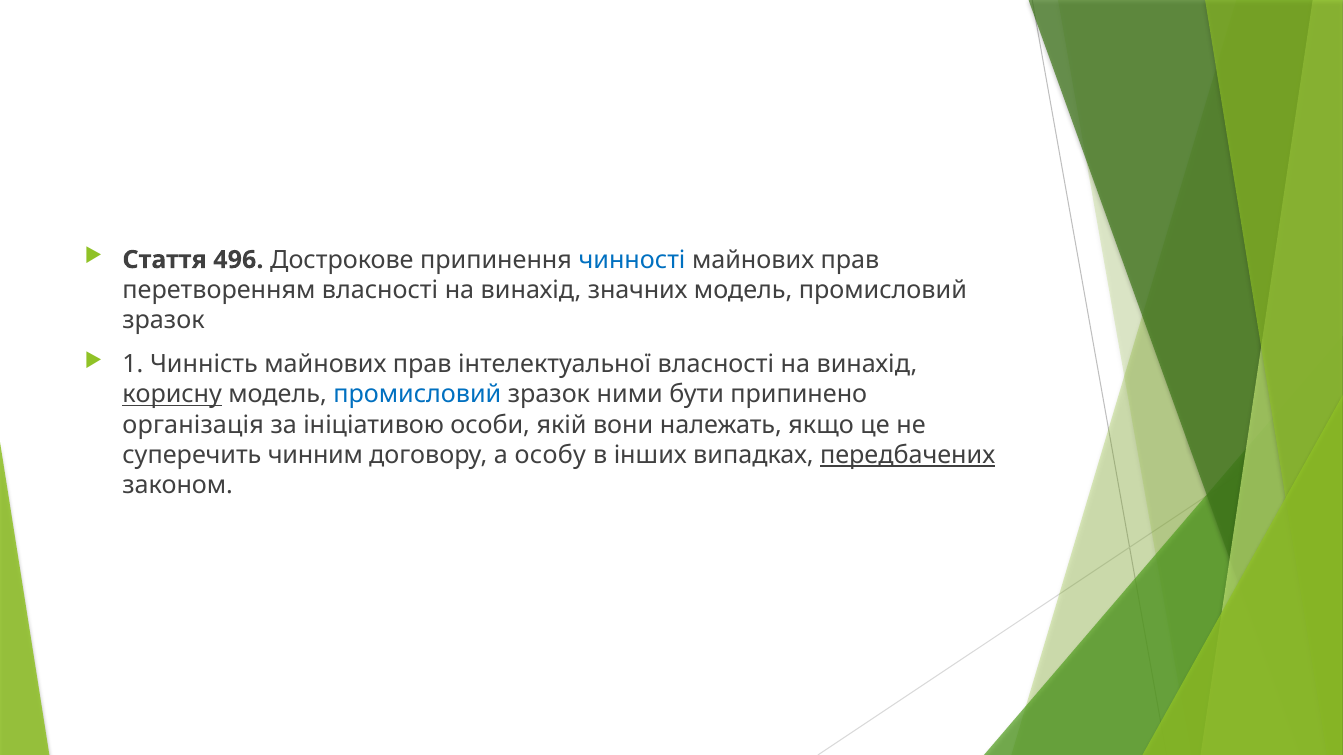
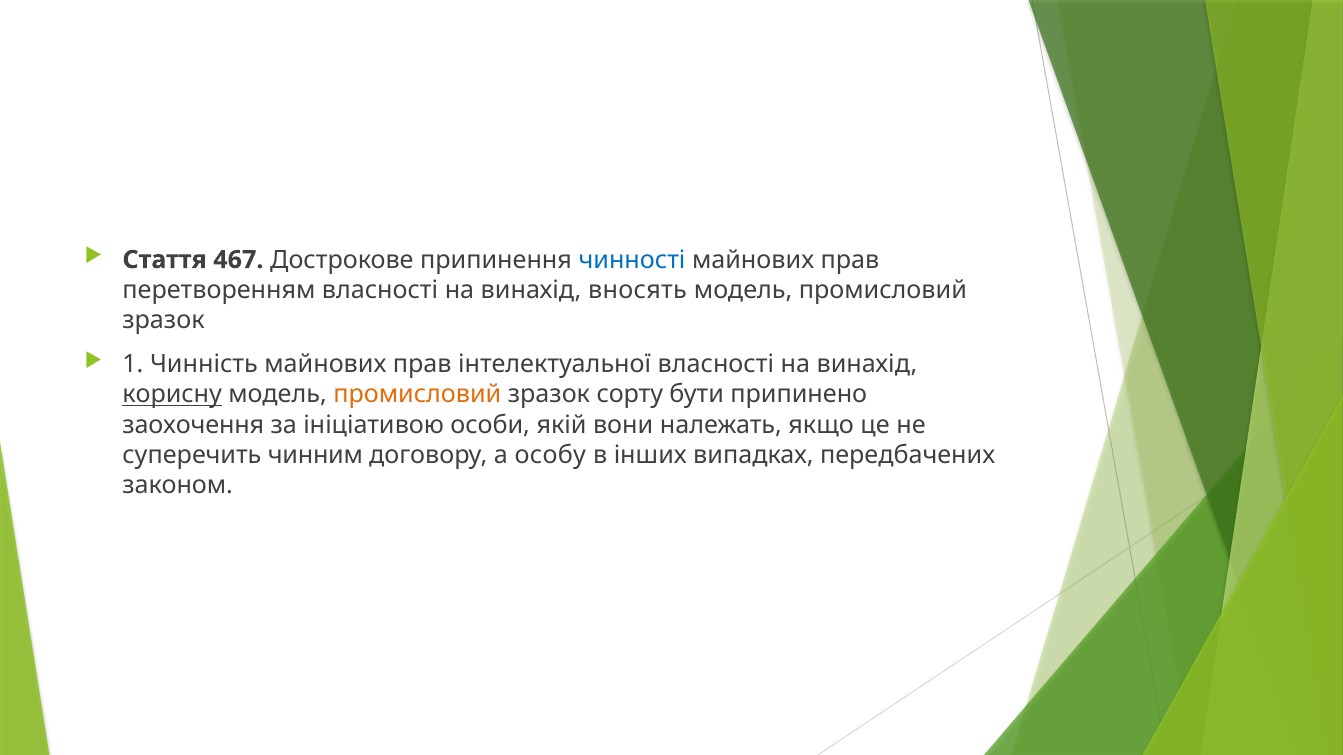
496: 496 -> 467
значних: значних -> вносять
промисловий at (417, 395) colour: blue -> orange
ними: ними -> сорту
організація: організація -> заохочення
передбачених underline: present -> none
